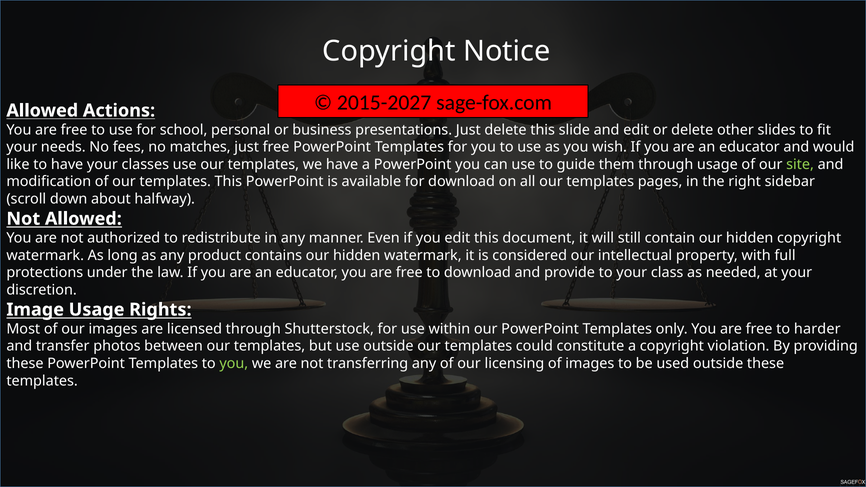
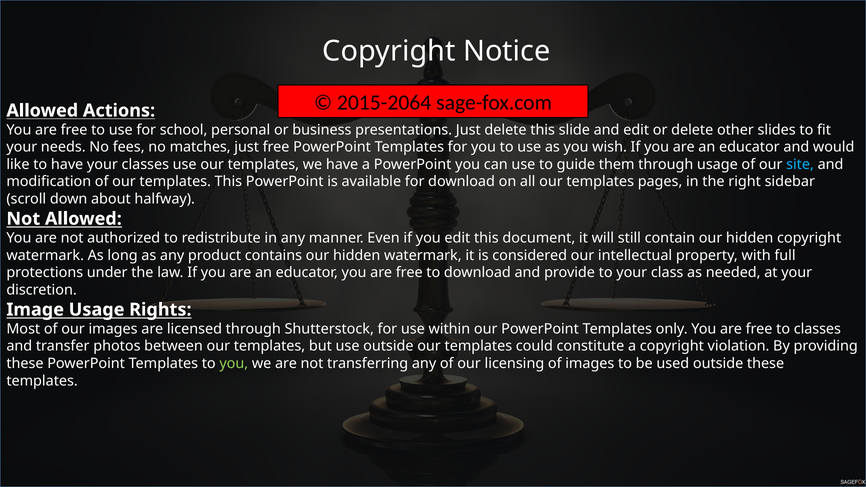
2015-2027: 2015-2027 -> 2015-2064
site colour: light green -> light blue
to harder: harder -> classes
